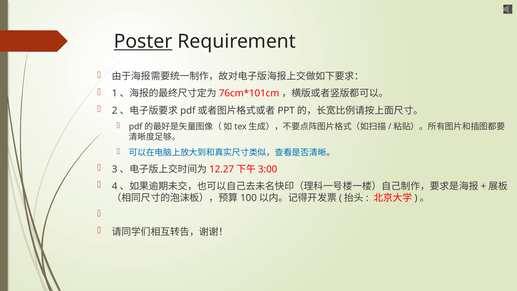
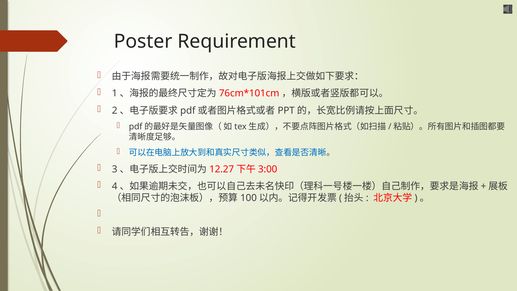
Poster underline: present -> none
